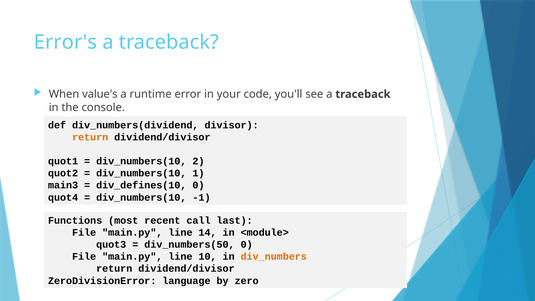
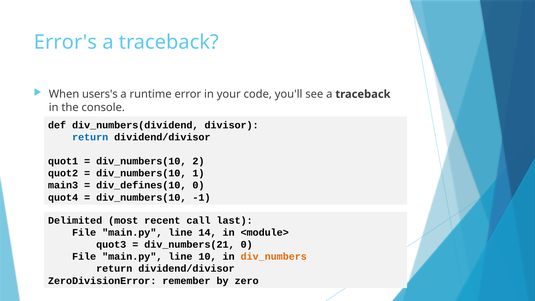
value's: value's -> users's
return at (90, 137) colour: orange -> blue
Functions: Functions -> Delimited
div_numbers(50: div_numbers(50 -> div_numbers(21
language: language -> remember
